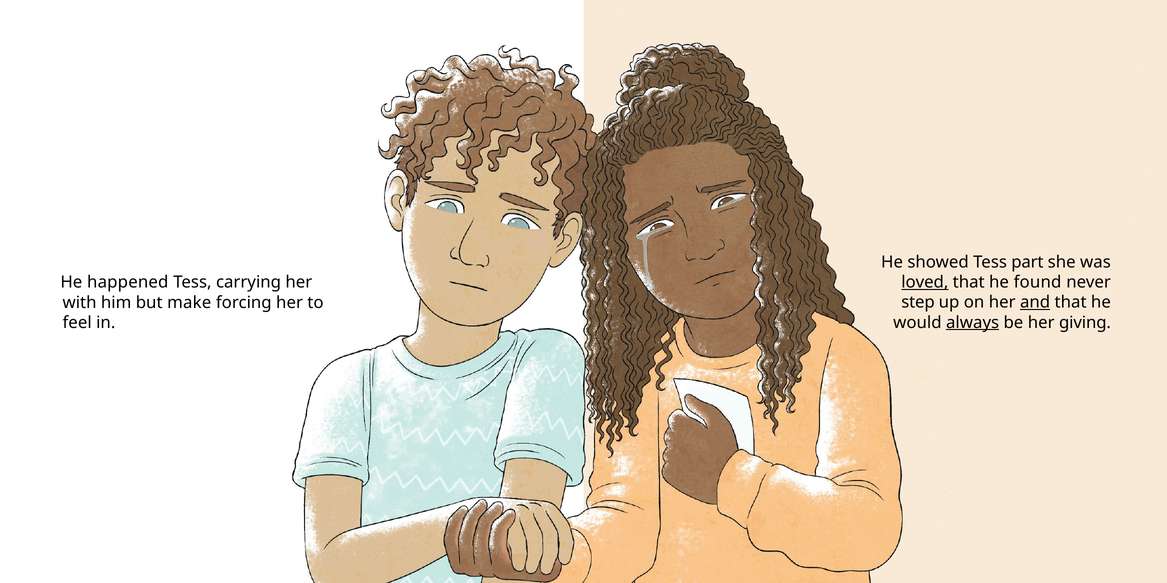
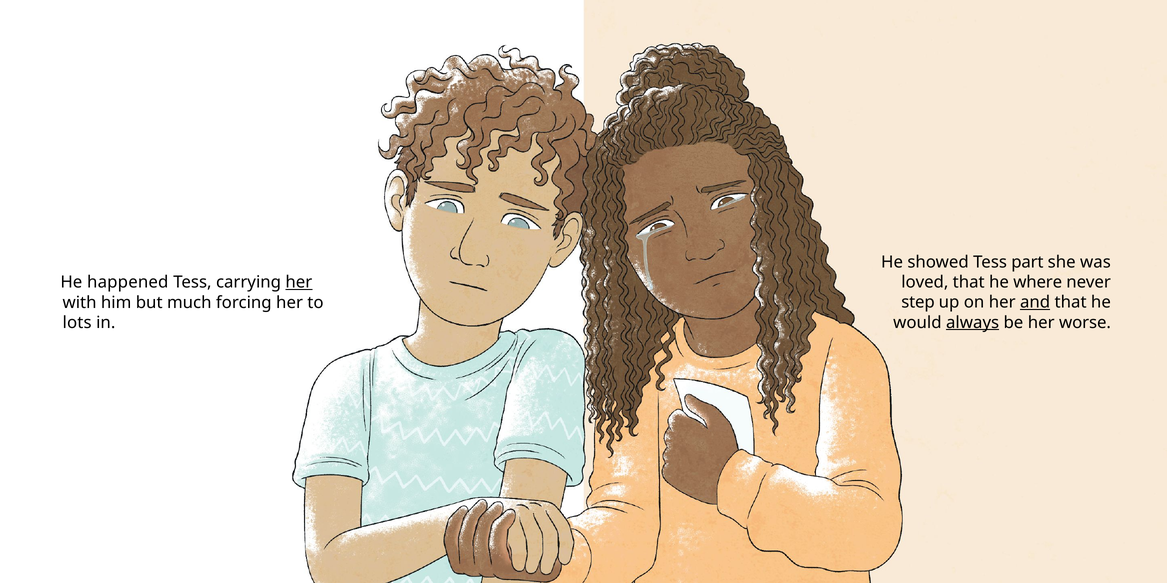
loved underline: present -> none
found: found -> where
her at (299, 283) underline: none -> present
make: make -> much
giving: giving -> worse
feel: feel -> lots
